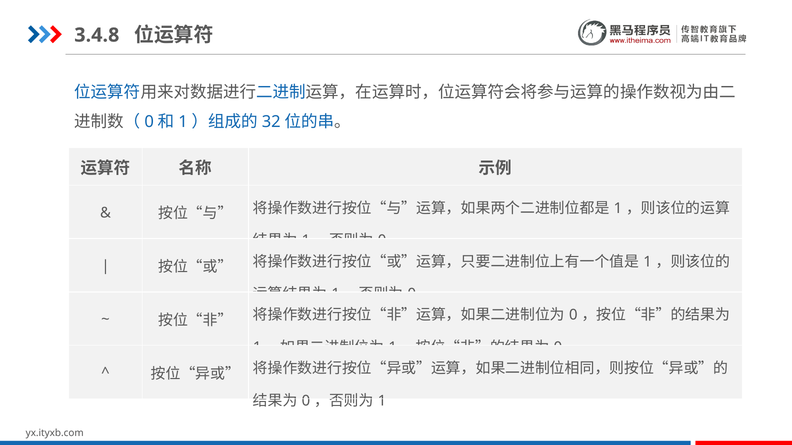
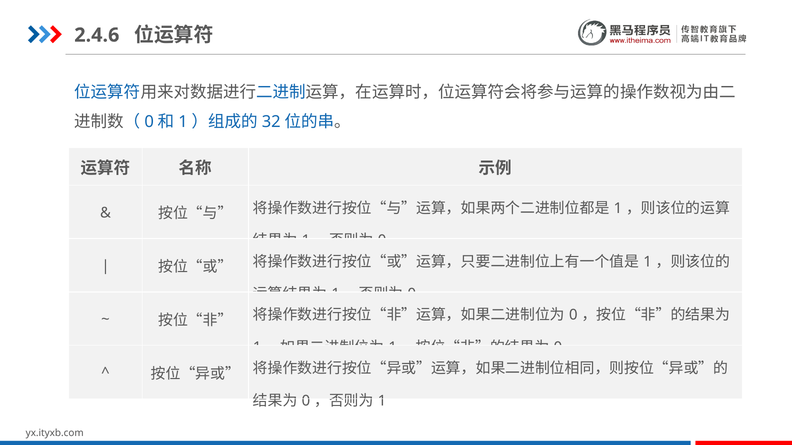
3.4.8: 3.4.8 -> 2.4.6
